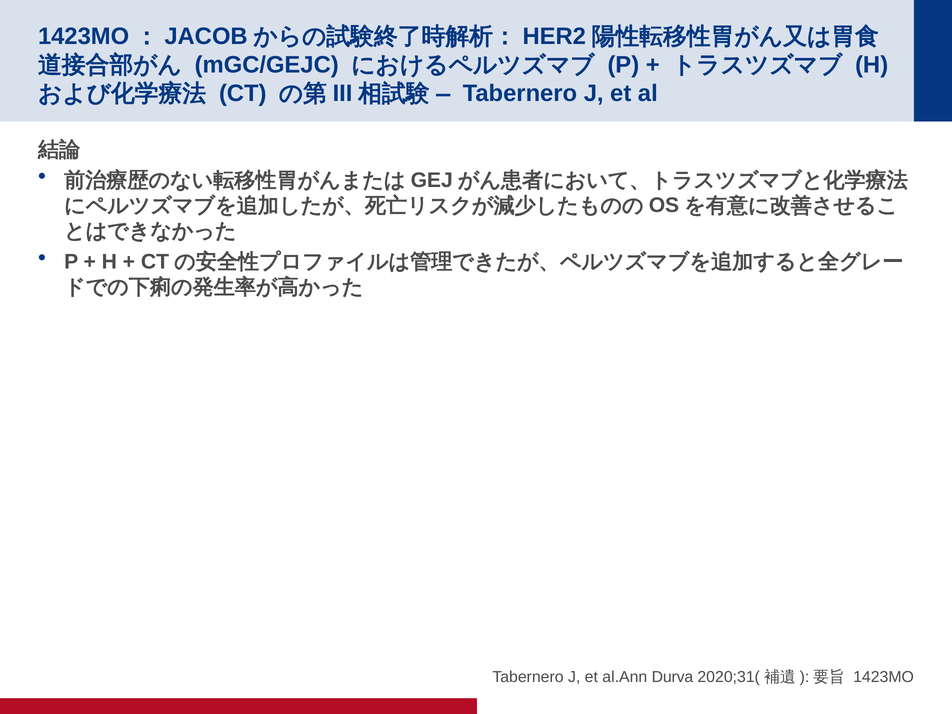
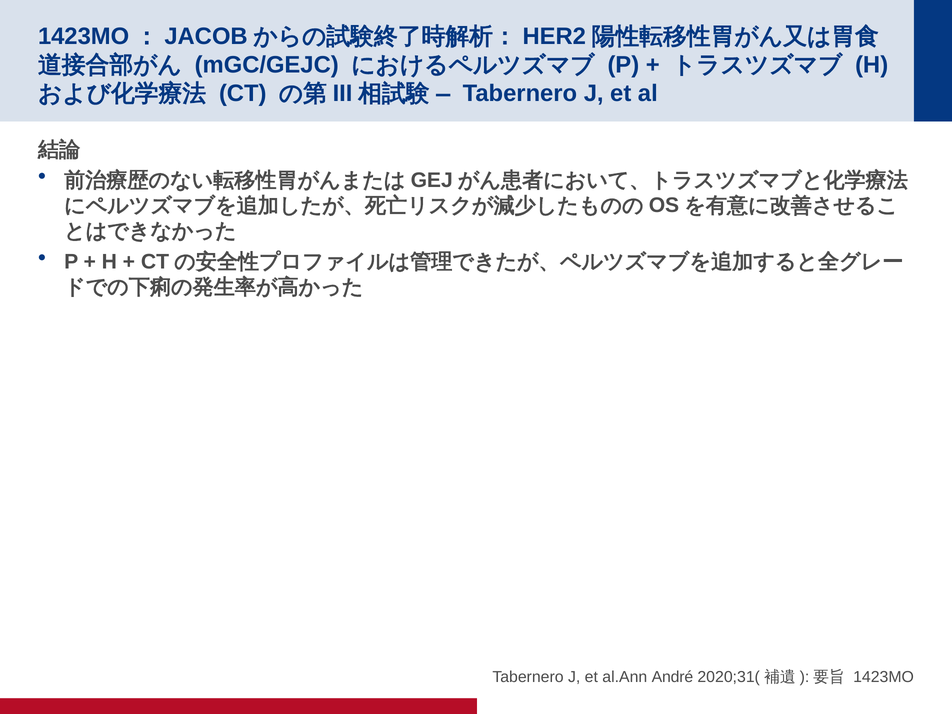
Durva: Durva -> André
